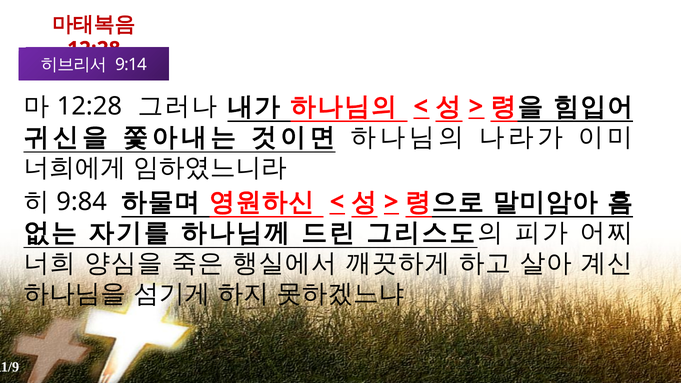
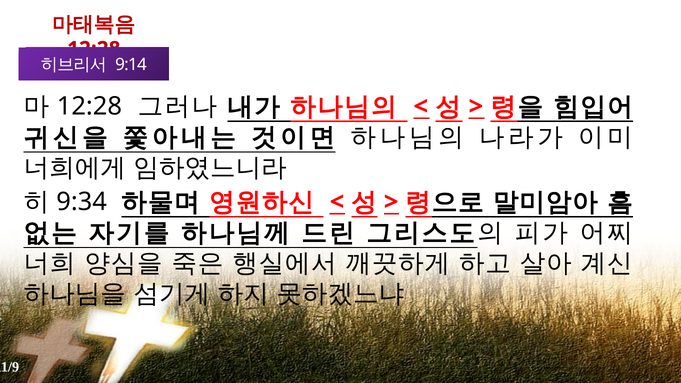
9:84: 9:84 -> 9:34
